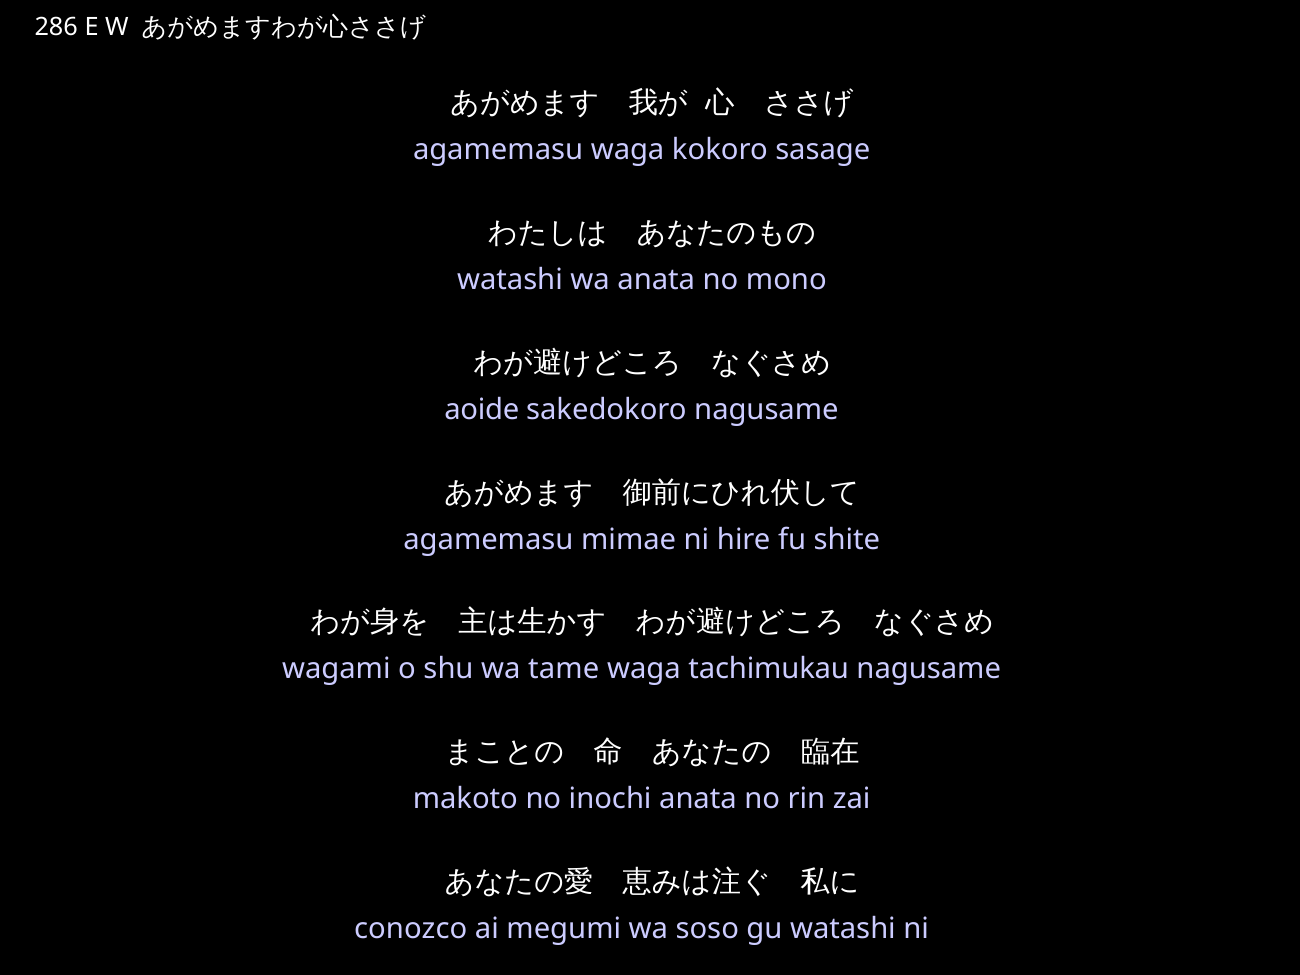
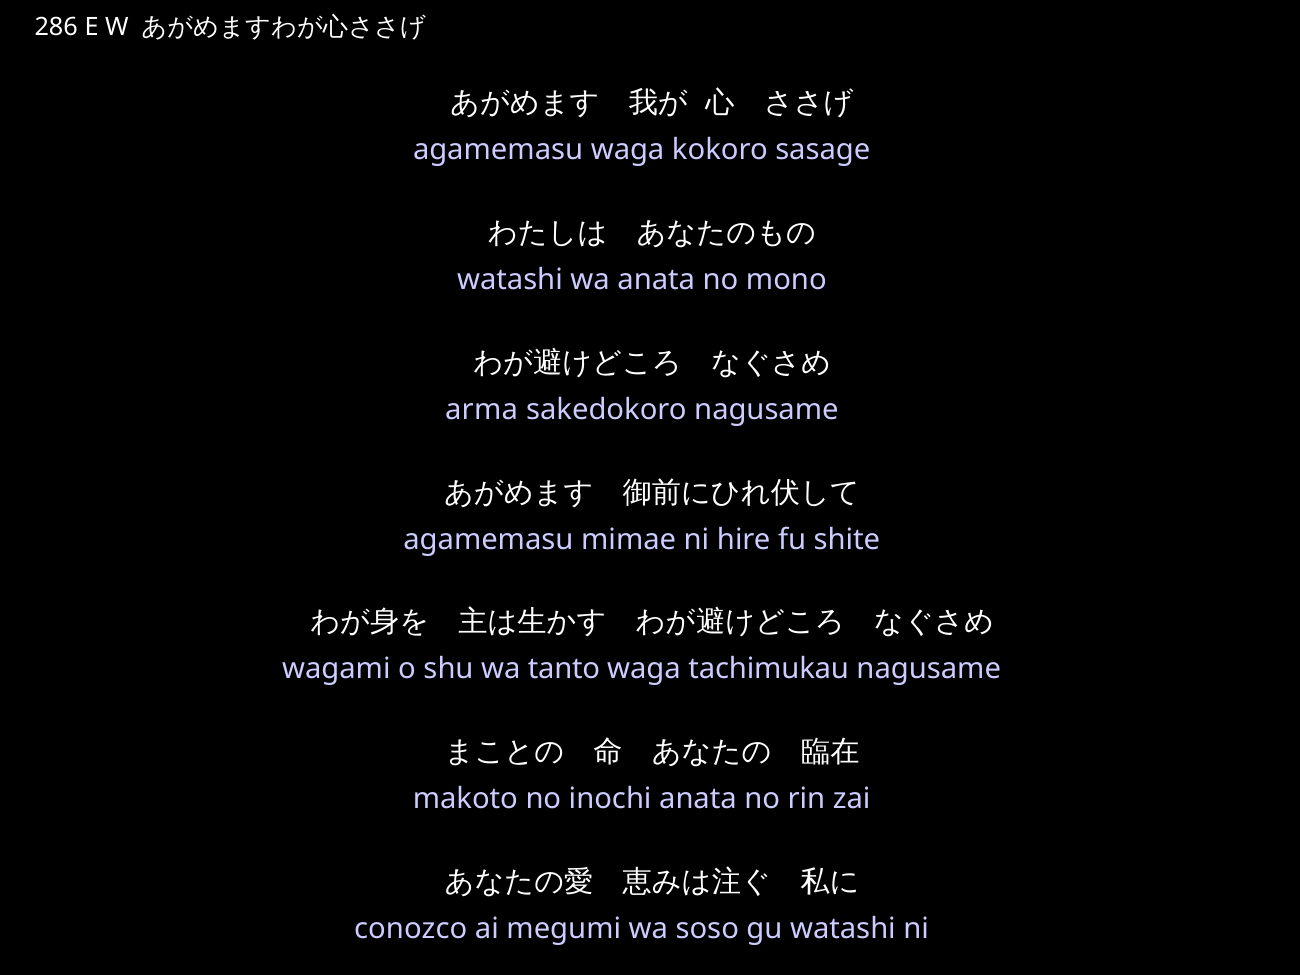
aoide: aoide -> arma
tame: tame -> tanto
